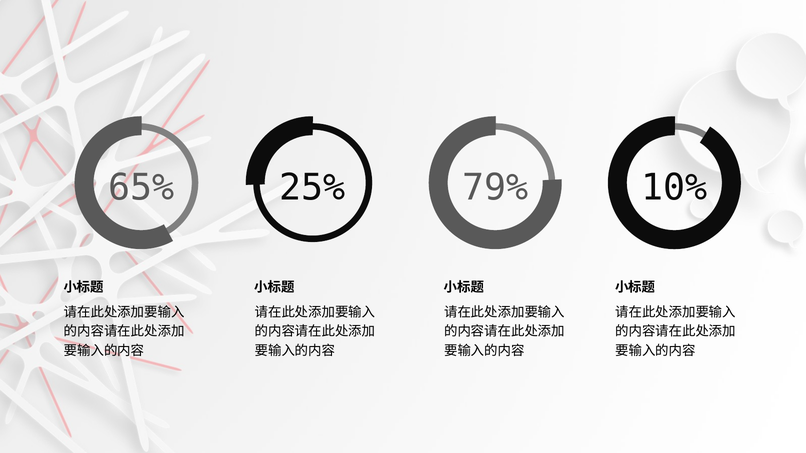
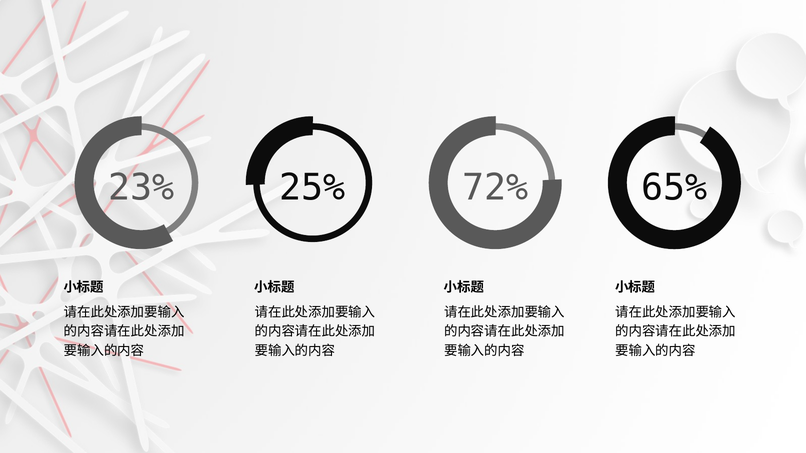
65%: 65% -> 23%
79%: 79% -> 72%
10%: 10% -> 65%
